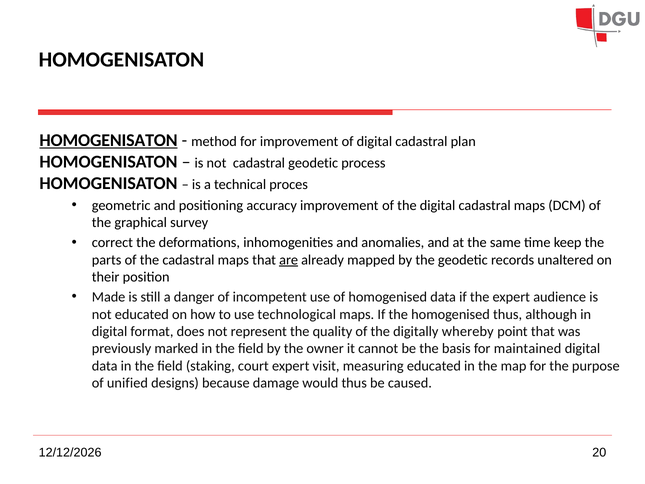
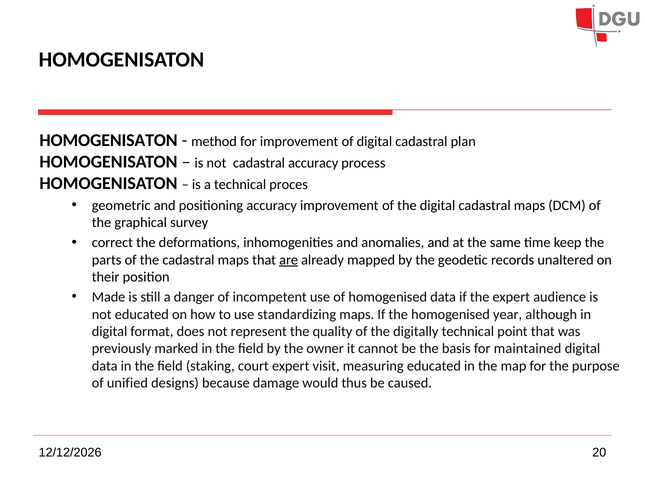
HOMOGENISATON at (109, 140) underline: present -> none
cadastral geodetic: geodetic -> accuracy
technological: technological -> standardizing
homogenised thus: thus -> year
digitally whereby: whereby -> technical
